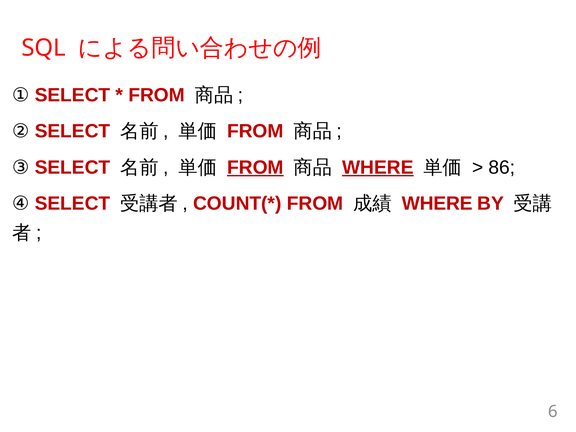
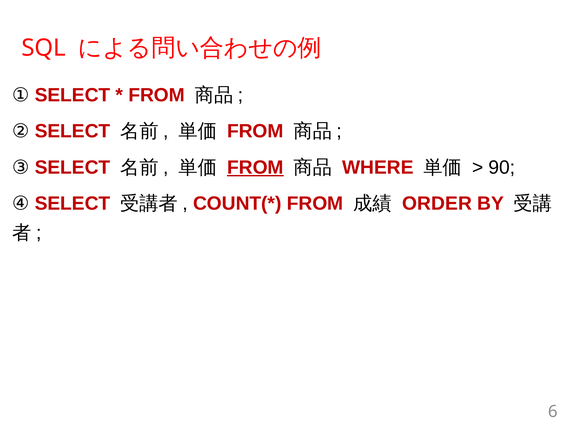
WHERE at (378, 167) underline: present -> none
86: 86 -> 90
WHERE at (437, 204): WHERE -> ORDER
